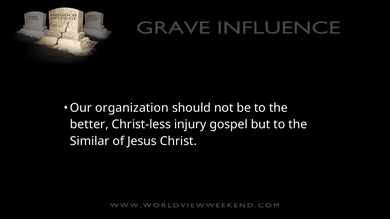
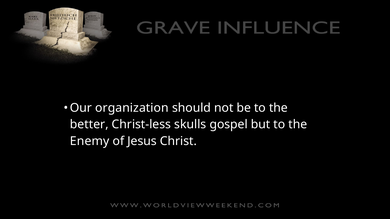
injury: injury -> skulls
Similar: Similar -> Enemy
